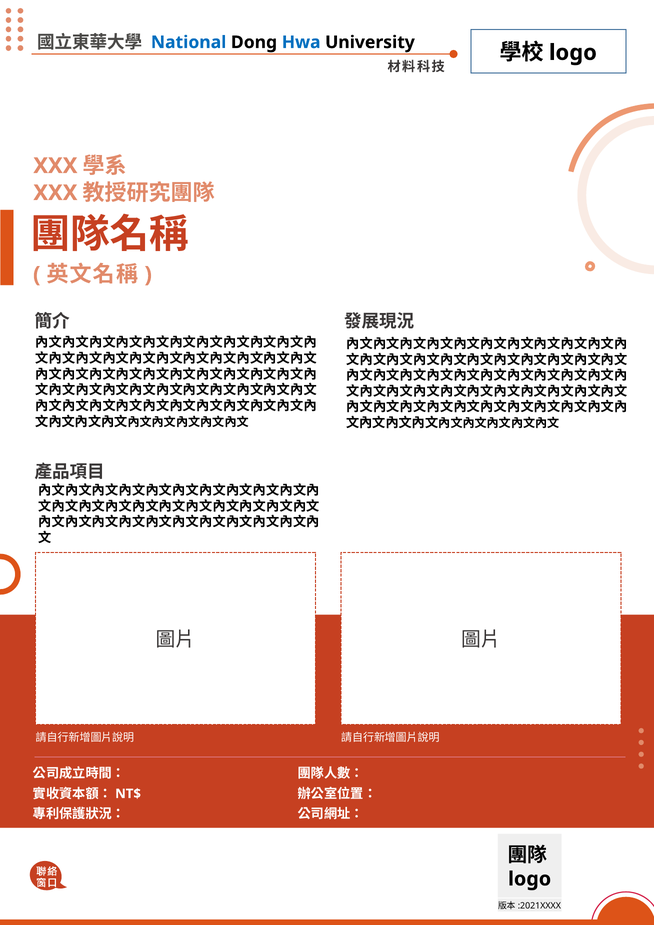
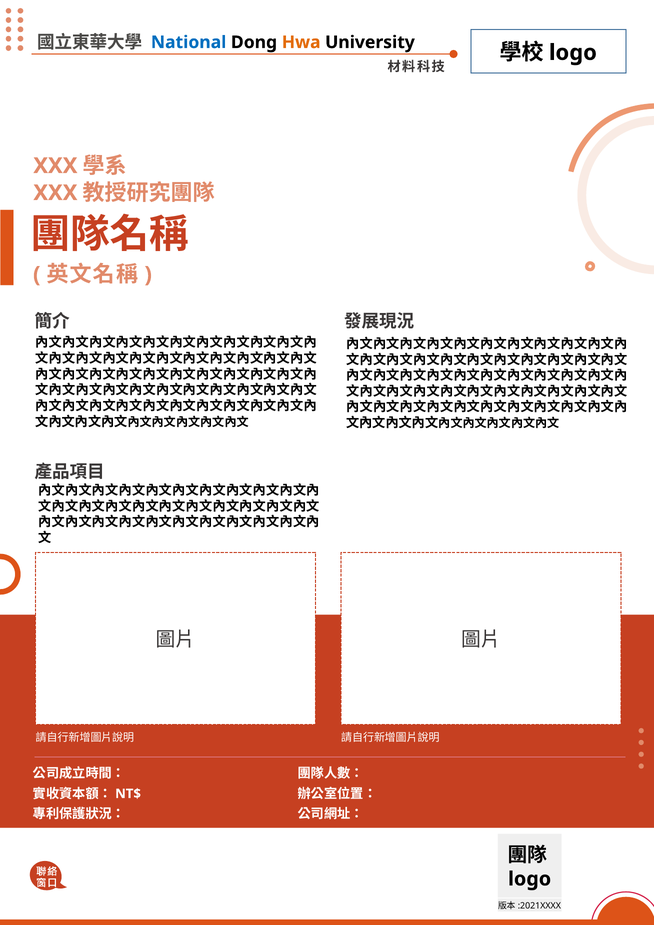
Hwa colour: blue -> orange
